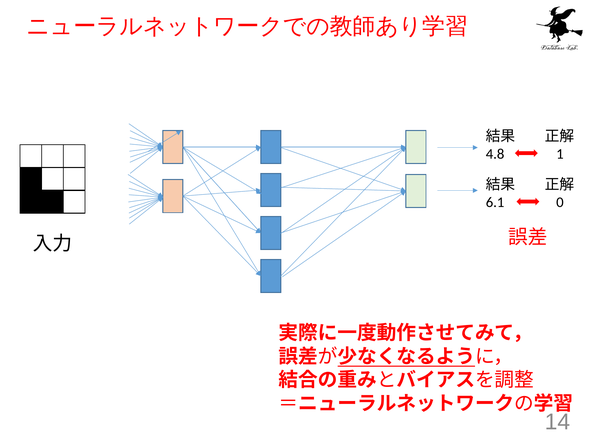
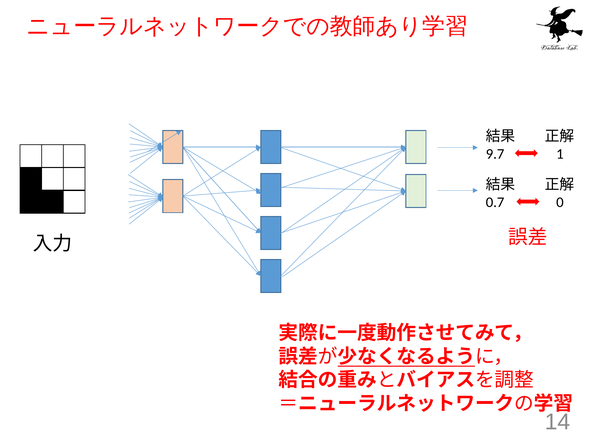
4.8: 4.8 -> 9.7
6.1: 6.1 -> 0.7
